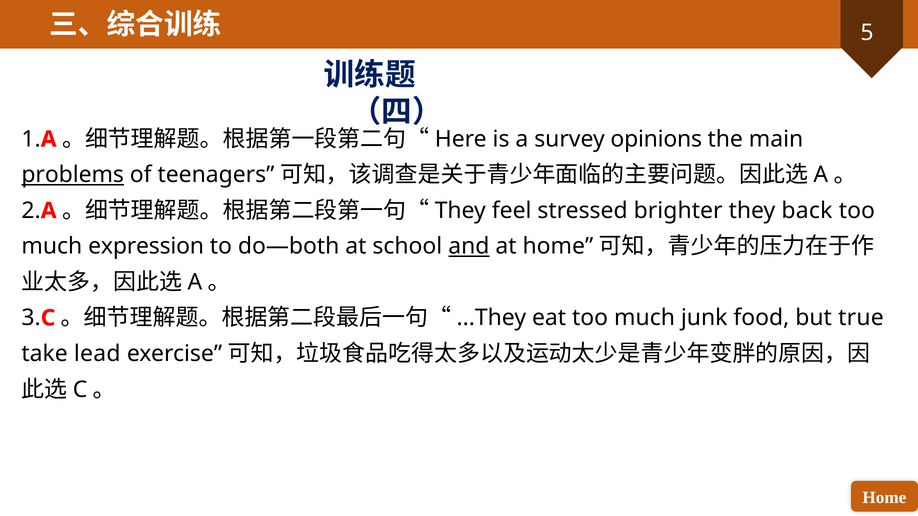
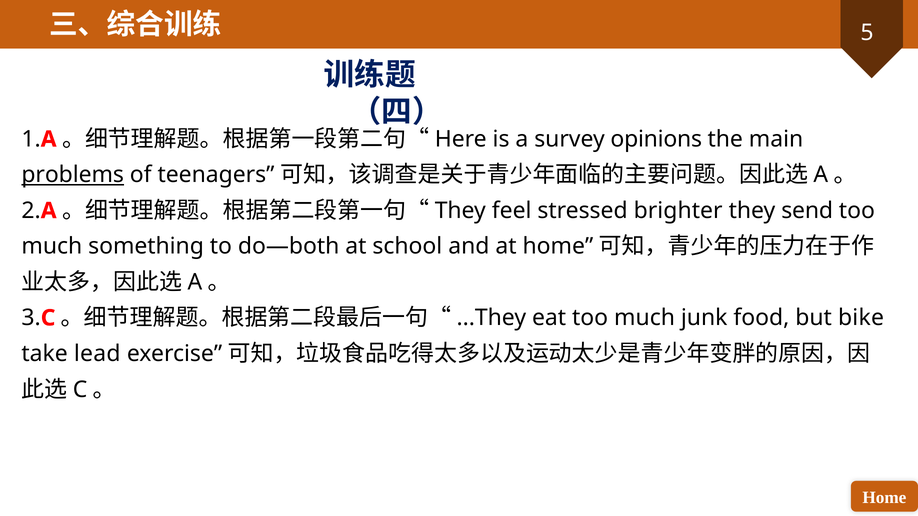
back: back -> send
expression: expression -> something
and underline: present -> none
true: true -> bike
